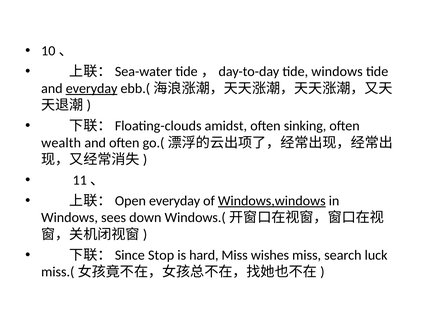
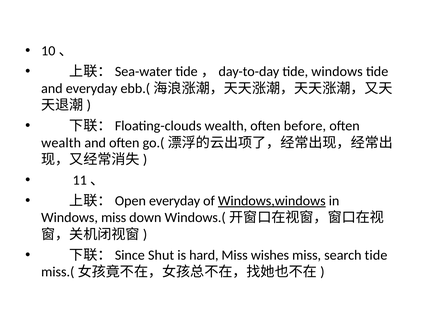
everyday at (92, 89) underline: present -> none
amidst at (226, 126): amidst -> wealth
sinking: sinking -> before
Windows sees: sees -> miss
Stop: Stop -> Shut
search luck: luck -> tide
